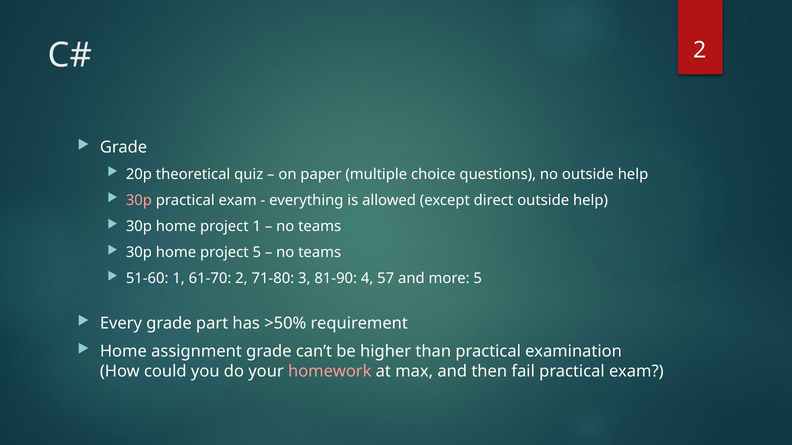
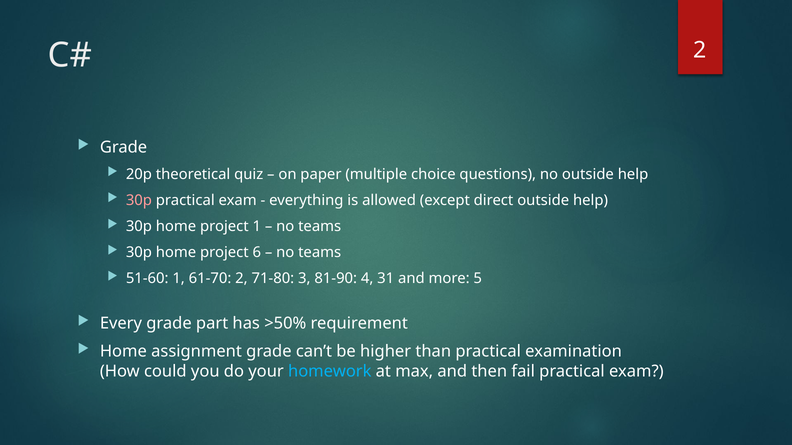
project 5: 5 -> 6
57: 57 -> 31
homework colour: pink -> light blue
